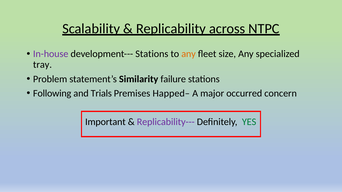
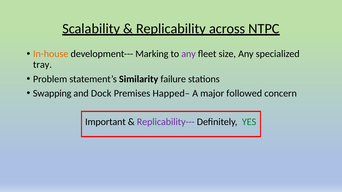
In-house colour: purple -> orange
development--- Stations: Stations -> Marking
any at (189, 54) colour: orange -> purple
Following: Following -> Swapping
Trials: Trials -> Dock
occurred: occurred -> followed
